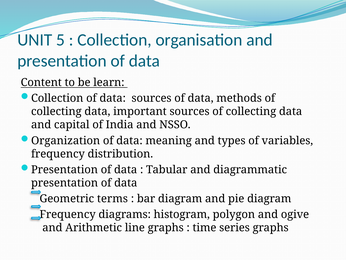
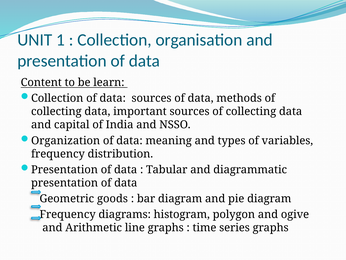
5: 5 -> 1
terms: terms -> goods
